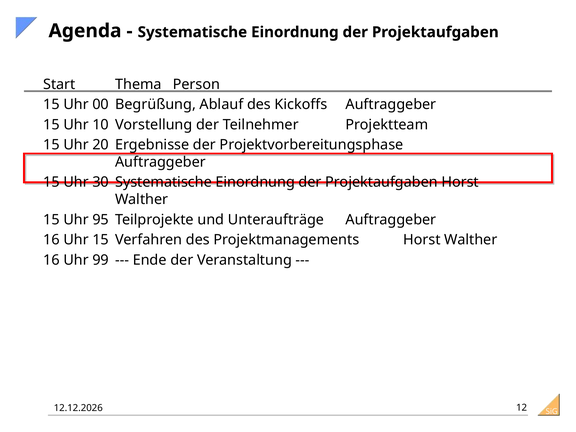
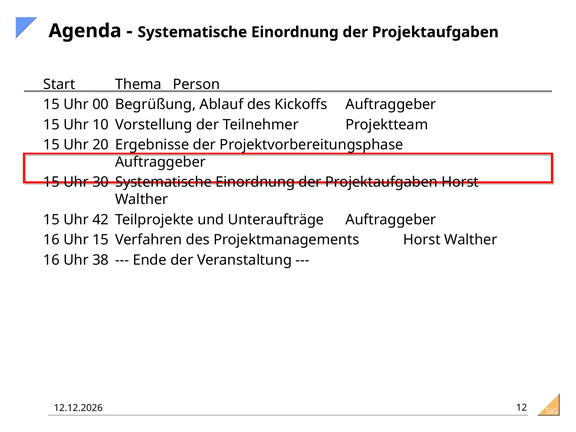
95: 95 -> 42
99: 99 -> 38
